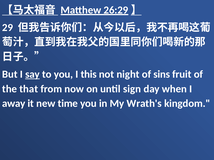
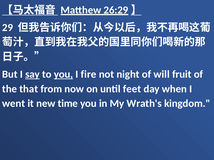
you at (63, 75) underline: none -> present
this: this -> fire
sins: sins -> will
sign: sign -> feet
away: away -> went
